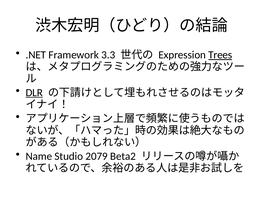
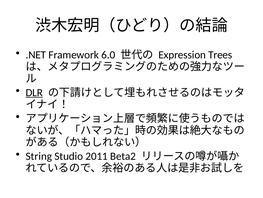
3.3: 3.3 -> 6.0
Trees underline: present -> none
Name: Name -> String
2079: 2079 -> 2011
